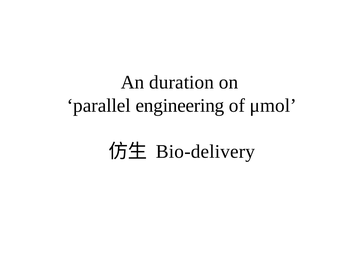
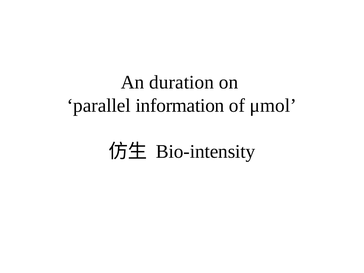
engineering: engineering -> information
Bio-delivery: Bio-delivery -> Bio-intensity
